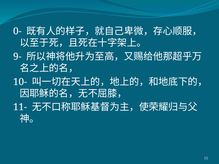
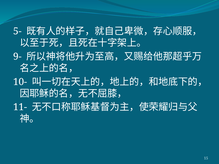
0-: 0- -> 5-
